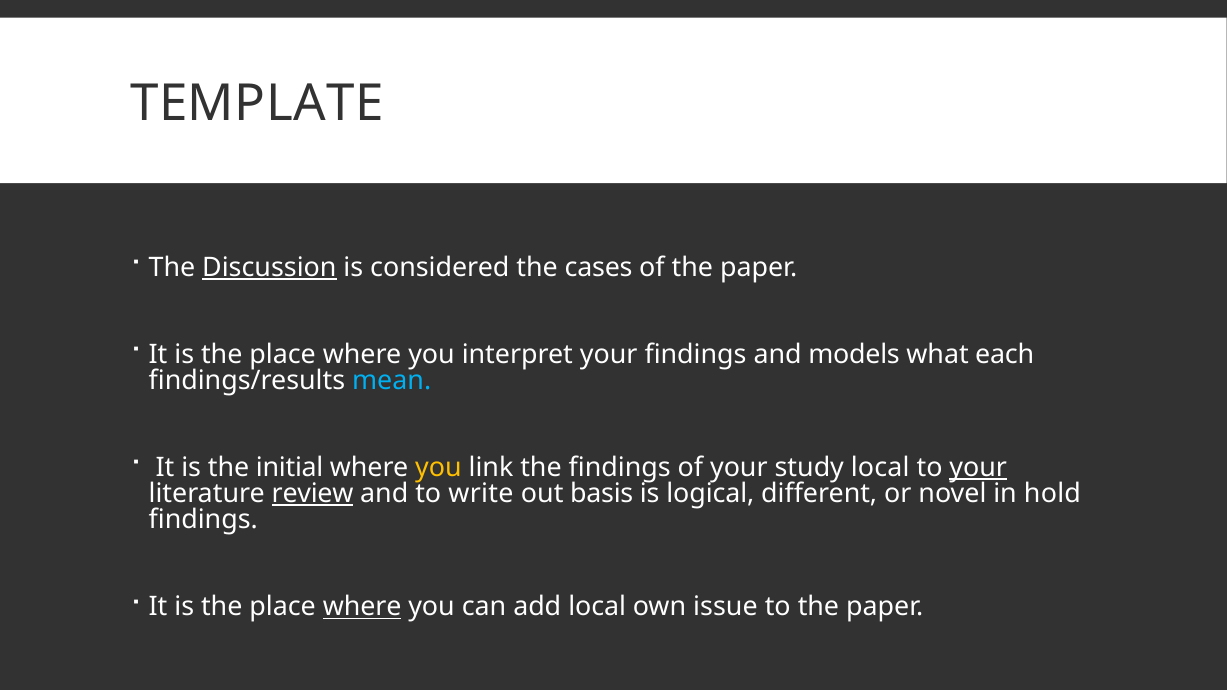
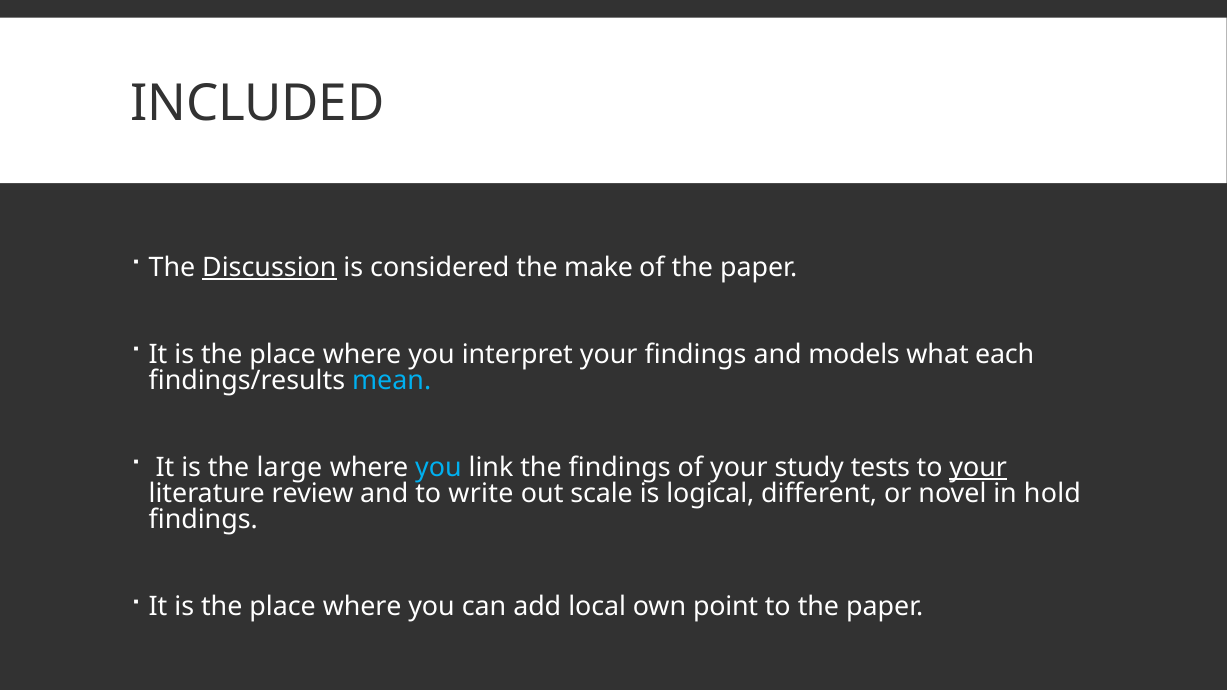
TEMPLATE: TEMPLATE -> INCLUDED
cases: cases -> make
initial: initial -> large
you at (438, 468) colour: yellow -> light blue
study local: local -> tests
review underline: present -> none
basis: basis -> scale
where at (362, 607) underline: present -> none
issue: issue -> point
